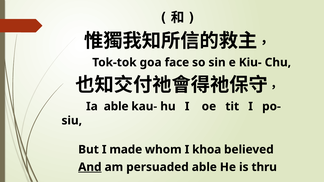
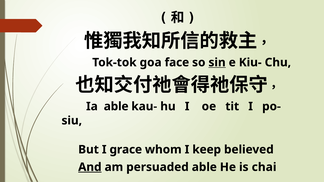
sin underline: none -> present
made: made -> grace
khoa: khoa -> keep
thru: thru -> chai
